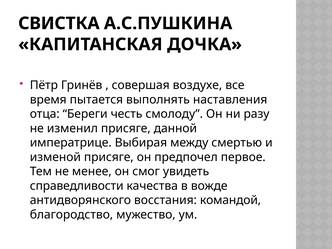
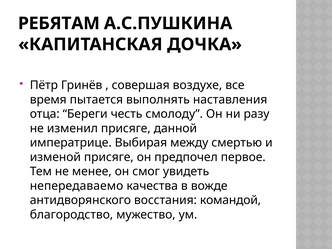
СВИСТКА: СВИСТКА -> РЕБЯТАМ
справедливости: справедливости -> непередаваемо
